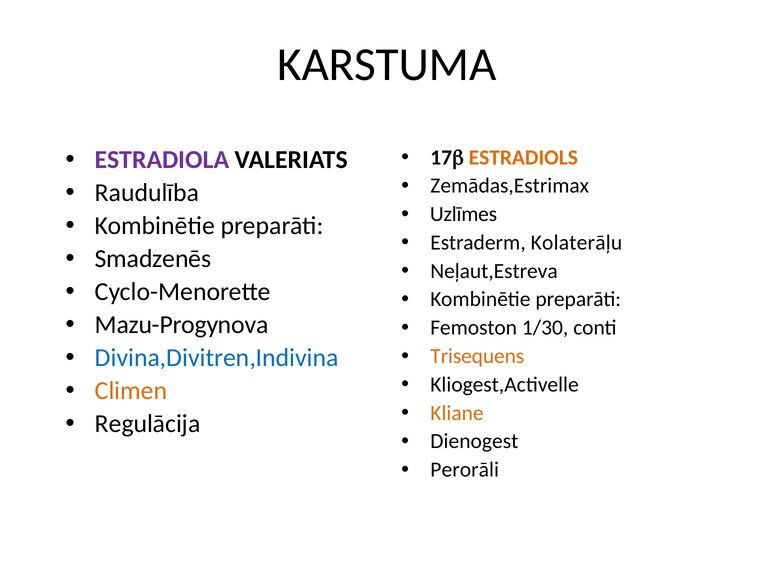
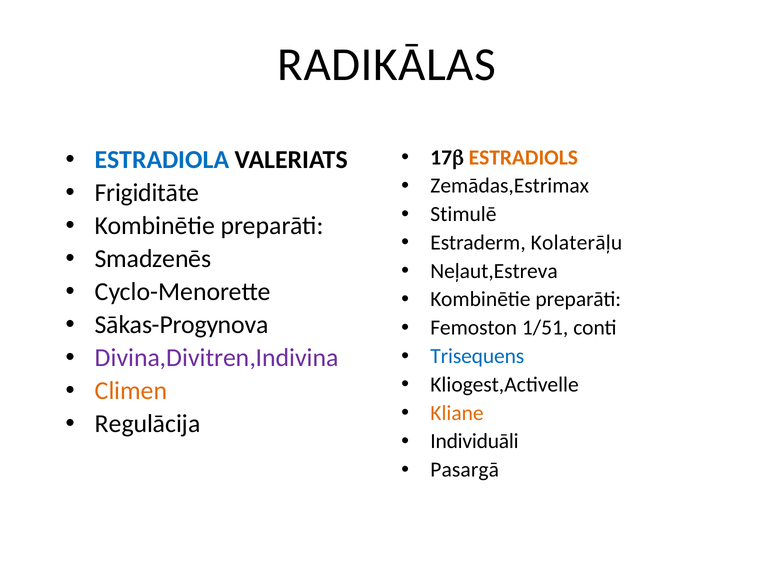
KARSTUMA: KARSTUMA -> RADIKĀLAS
ESTRADIOLA colour: purple -> blue
Raudulība: Raudulība -> Frigiditāte
Uzlīmes: Uzlīmes -> Stimulē
Mazu-Progynova: Mazu-Progynova -> Sākas-Progynova
1/30: 1/30 -> 1/51
Divina,Divitren,Indivina colour: blue -> purple
Trisequens colour: orange -> blue
Dienogest: Dienogest -> Individuāli
Perorāli: Perorāli -> Pasargā
